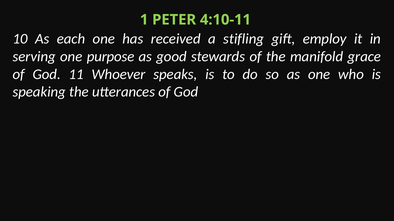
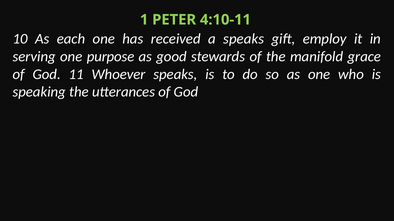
a stifling: stifling -> speaks
